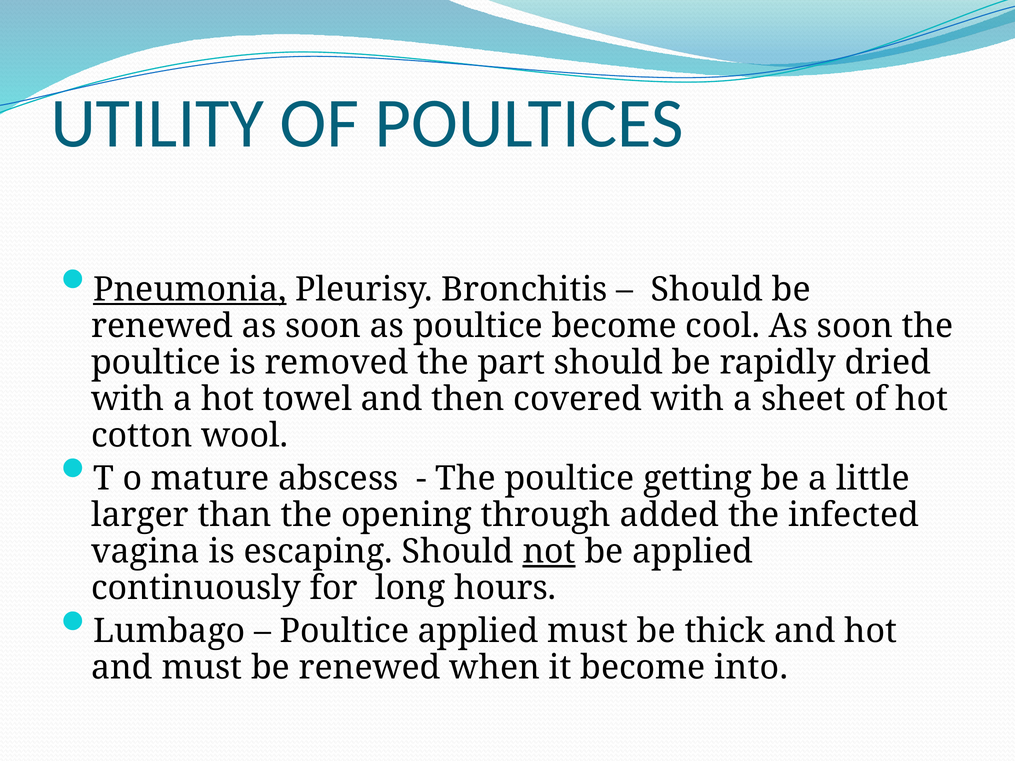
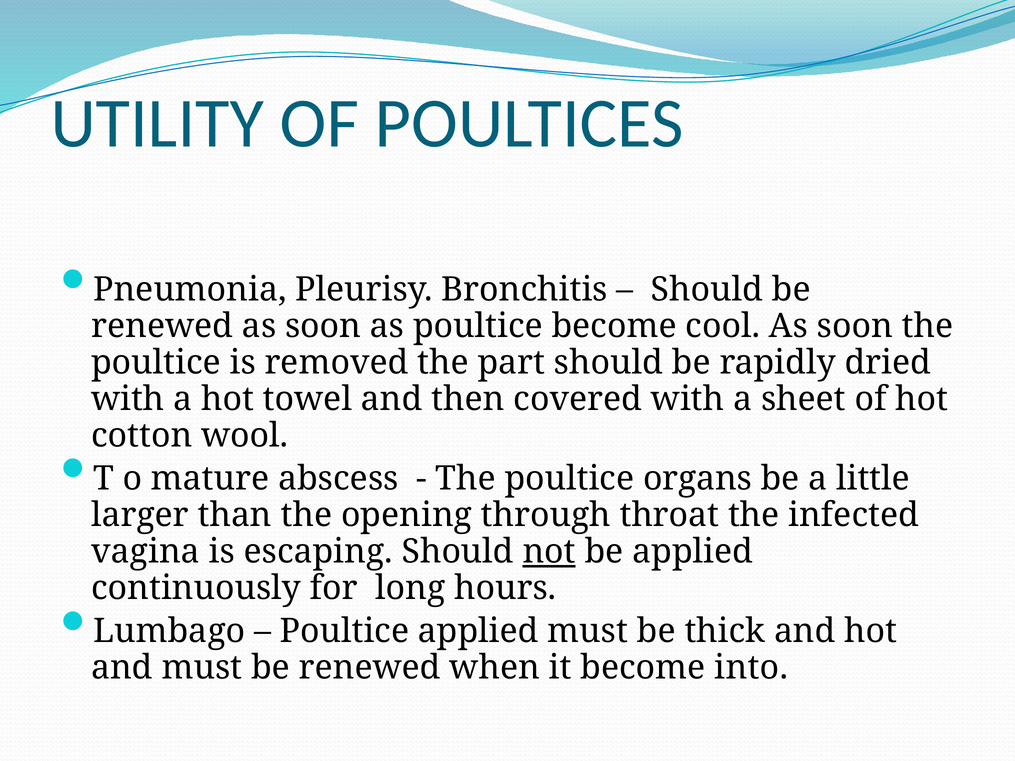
Pneumonia underline: present -> none
getting: getting -> organs
added: added -> throat
